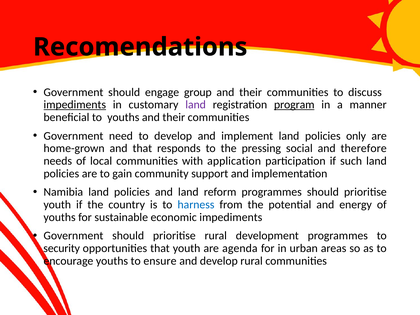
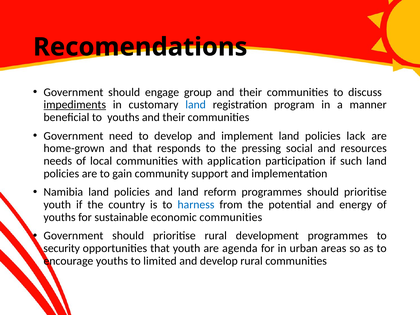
land at (196, 105) colour: purple -> blue
program underline: present -> none
only: only -> lack
therefore: therefore -> resources
economic impediments: impediments -> communities
ensure: ensure -> limited
